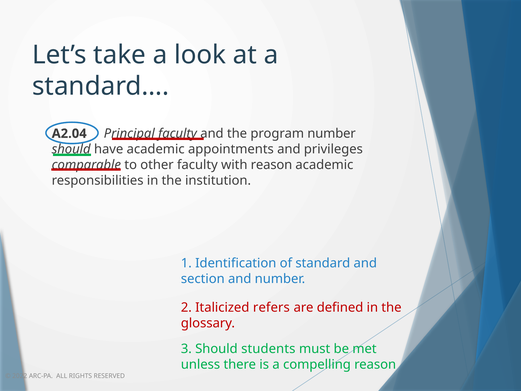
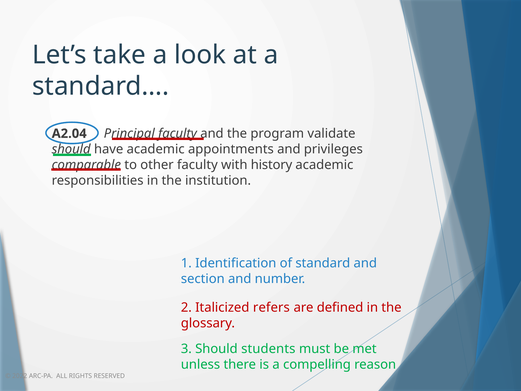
program number: number -> validate
with reason: reason -> history
